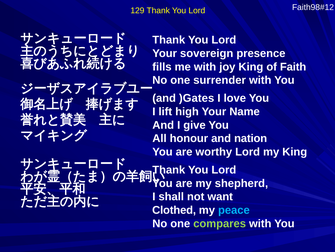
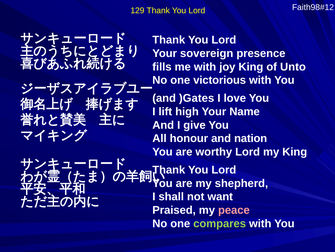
Faith: Faith -> Unto
surrender: surrender -> victorious
Clothed: Clothed -> Praised
peace colour: light blue -> pink
